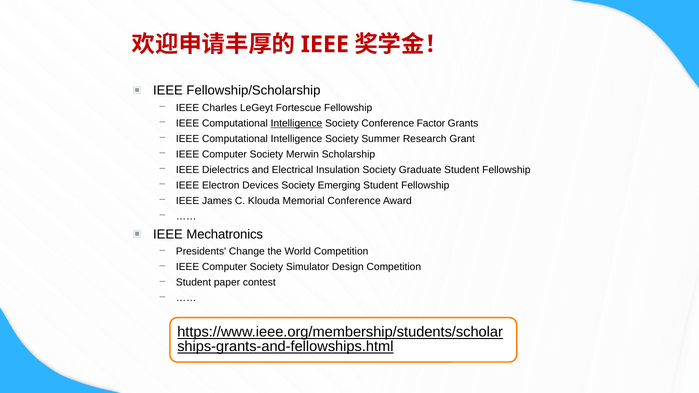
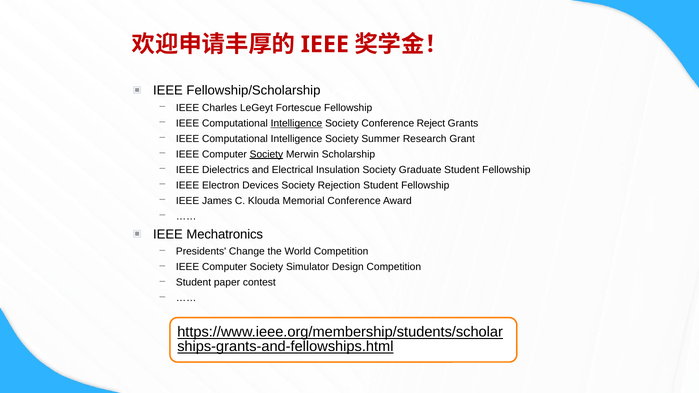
Factor: Factor -> Reject
Society at (266, 154) underline: none -> present
Emerging: Emerging -> Rejection
